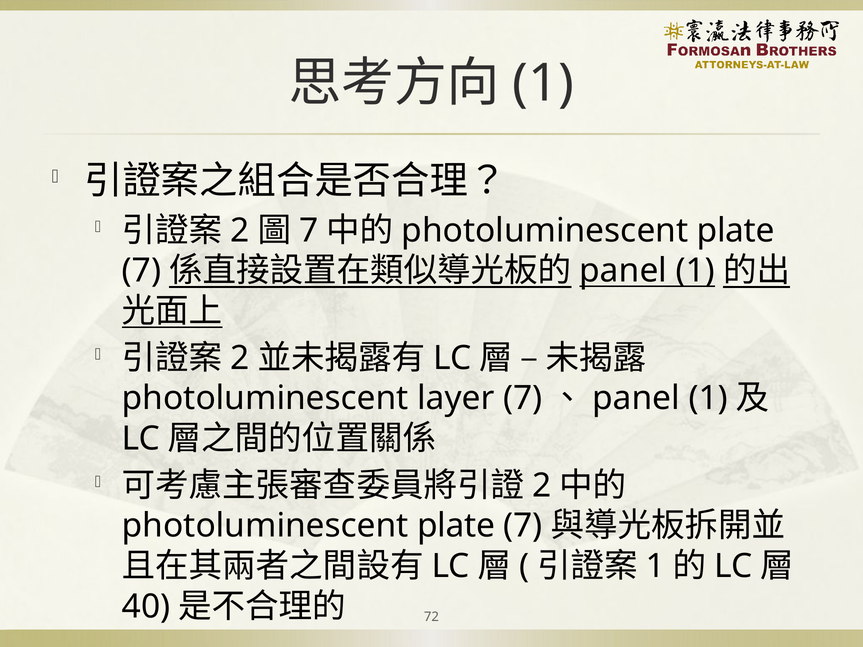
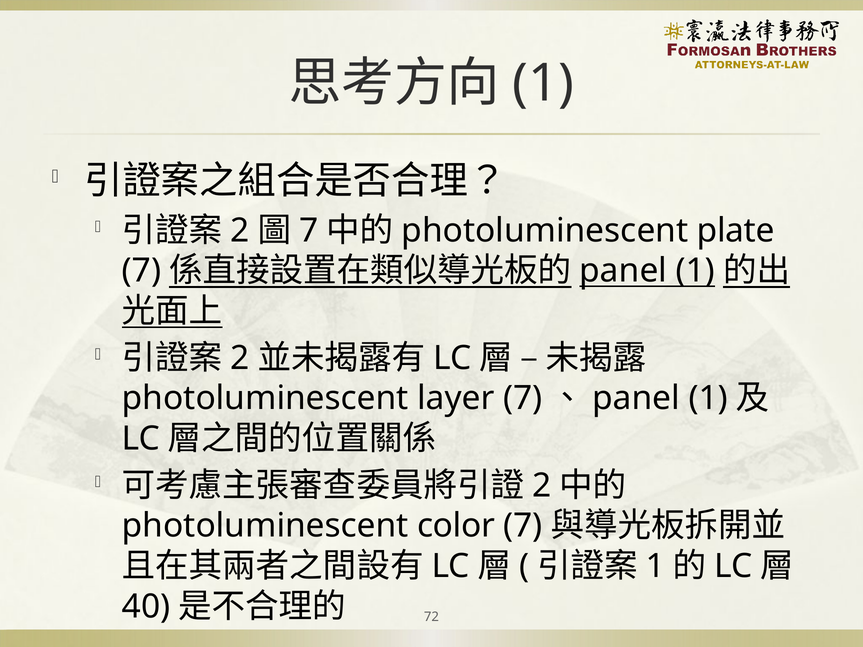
plate at (456, 526): plate -> color
